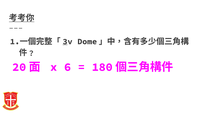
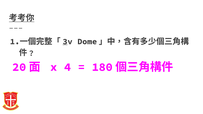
6: 6 -> 4
